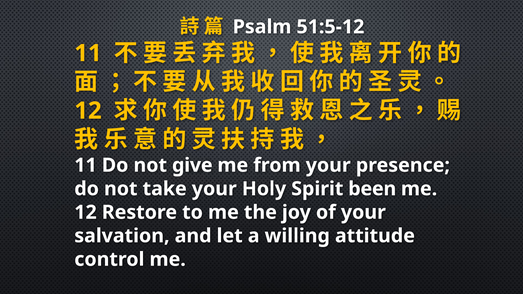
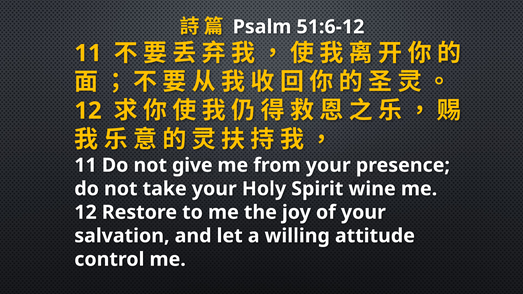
51:5-12: 51:5-12 -> 51:6-12
been: been -> wine
